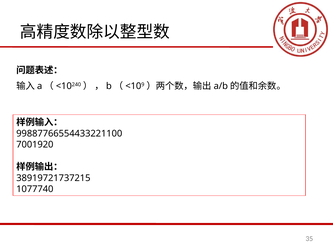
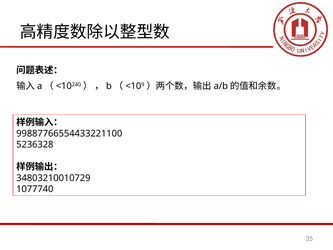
7001920: 7001920 -> 5236328
38919721737215: 38919721737215 -> 34803210010729
